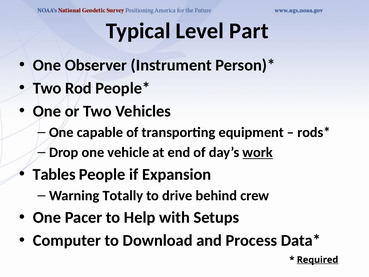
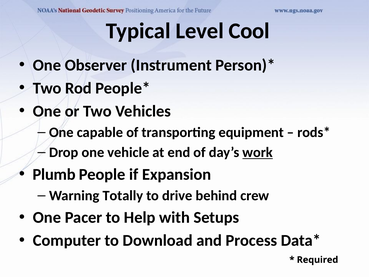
Part: Part -> Cool
Tables: Tables -> Plumb
Required underline: present -> none
